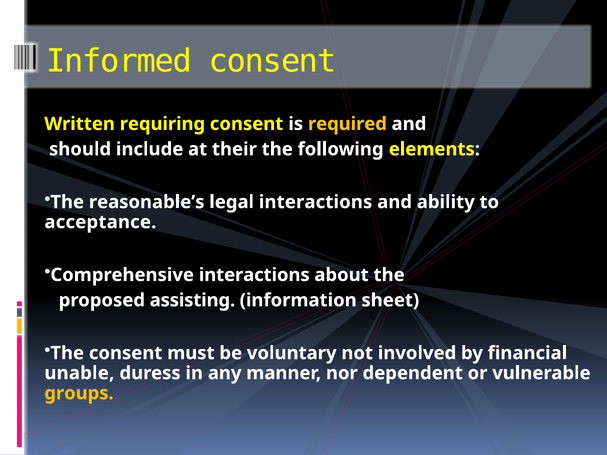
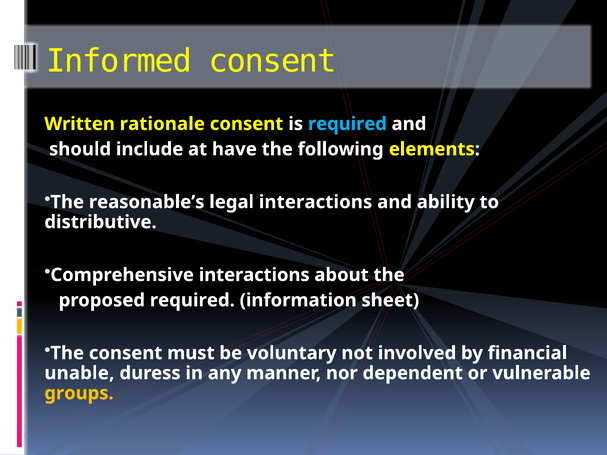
requiring: requiring -> rationale
required at (347, 124) colour: yellow -> light blue
their: their -> have
acceptance: acceptance -> distributive
proposed assisting: assisting -> required
